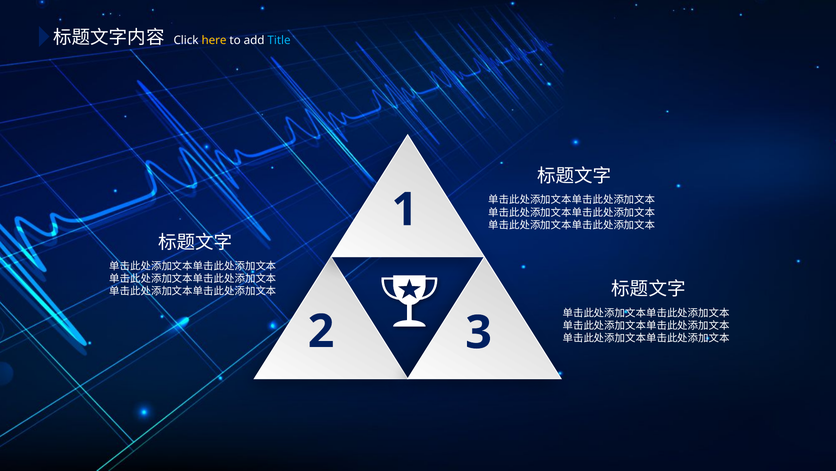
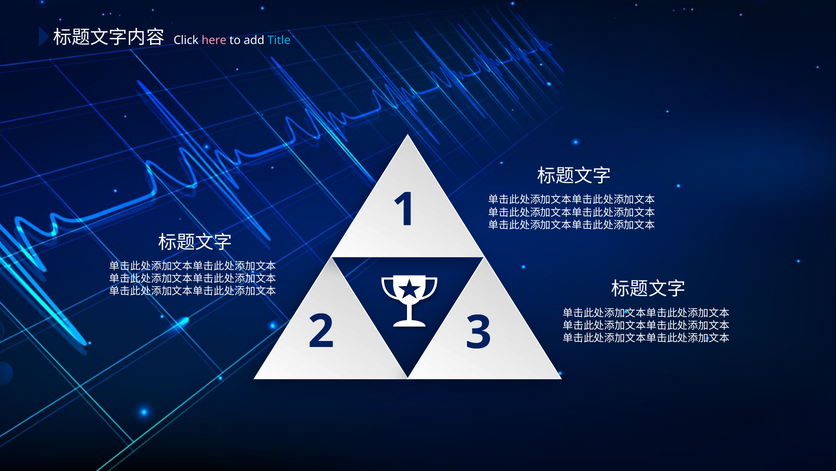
here colour: yellow -> pink
